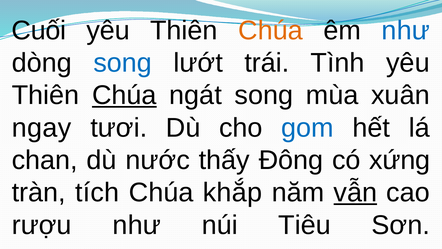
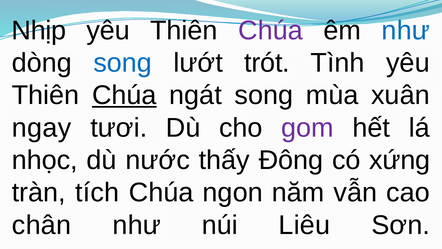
Cuối: Cuối -> Nhịp
Chúa at (271, 30) colour: orange -> purple
trái: trái -> trót
gom colour: blue -> purple
chan: chan -> nhọc
khắp: khắp -> ngon
vẫn underline: present -> none
rượu: rượu -> chân
Tiêu: Tiêu -> Liêu
